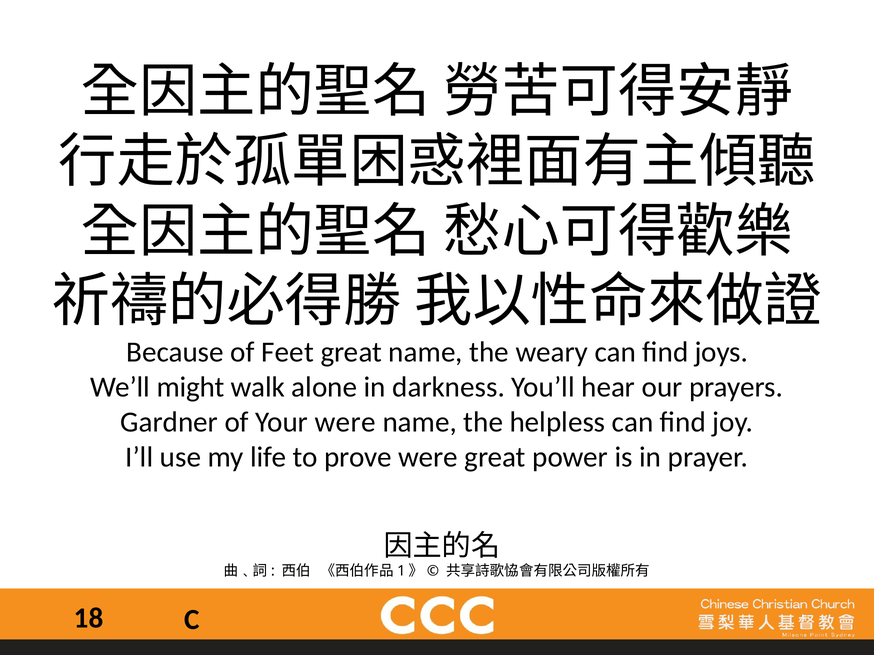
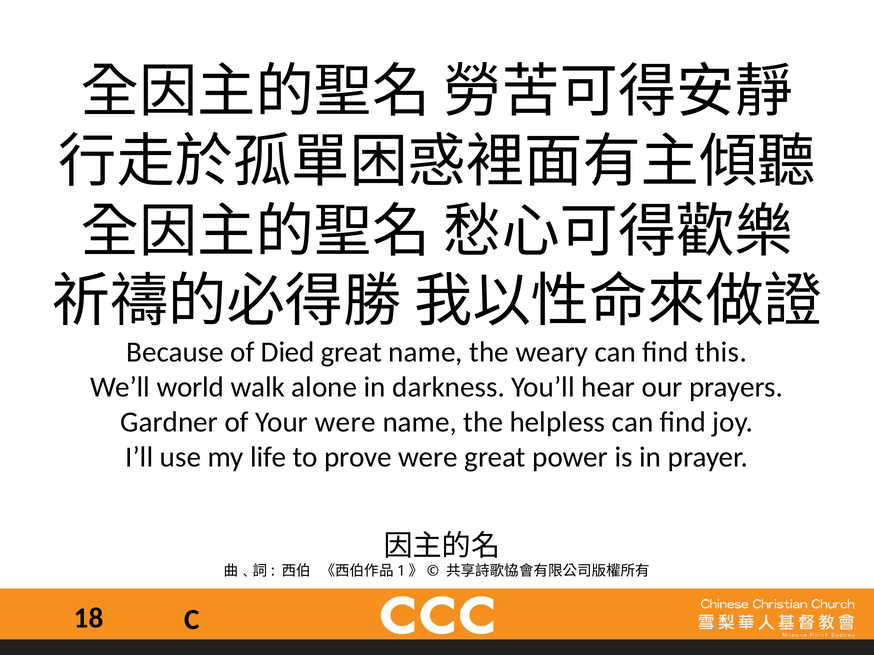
Feet: Feet -> Died
joys: joys -> this
might: might -> world
